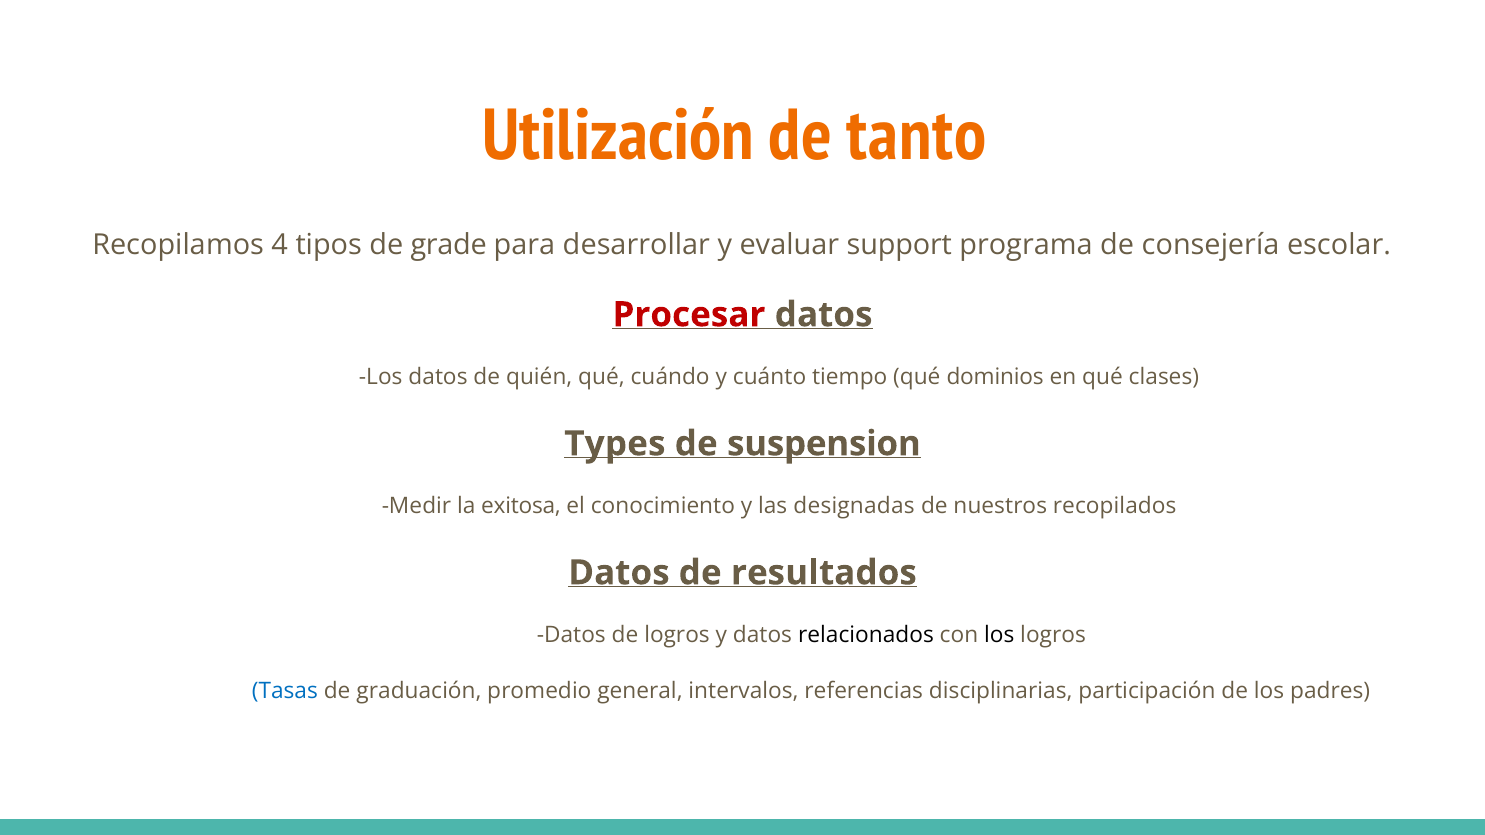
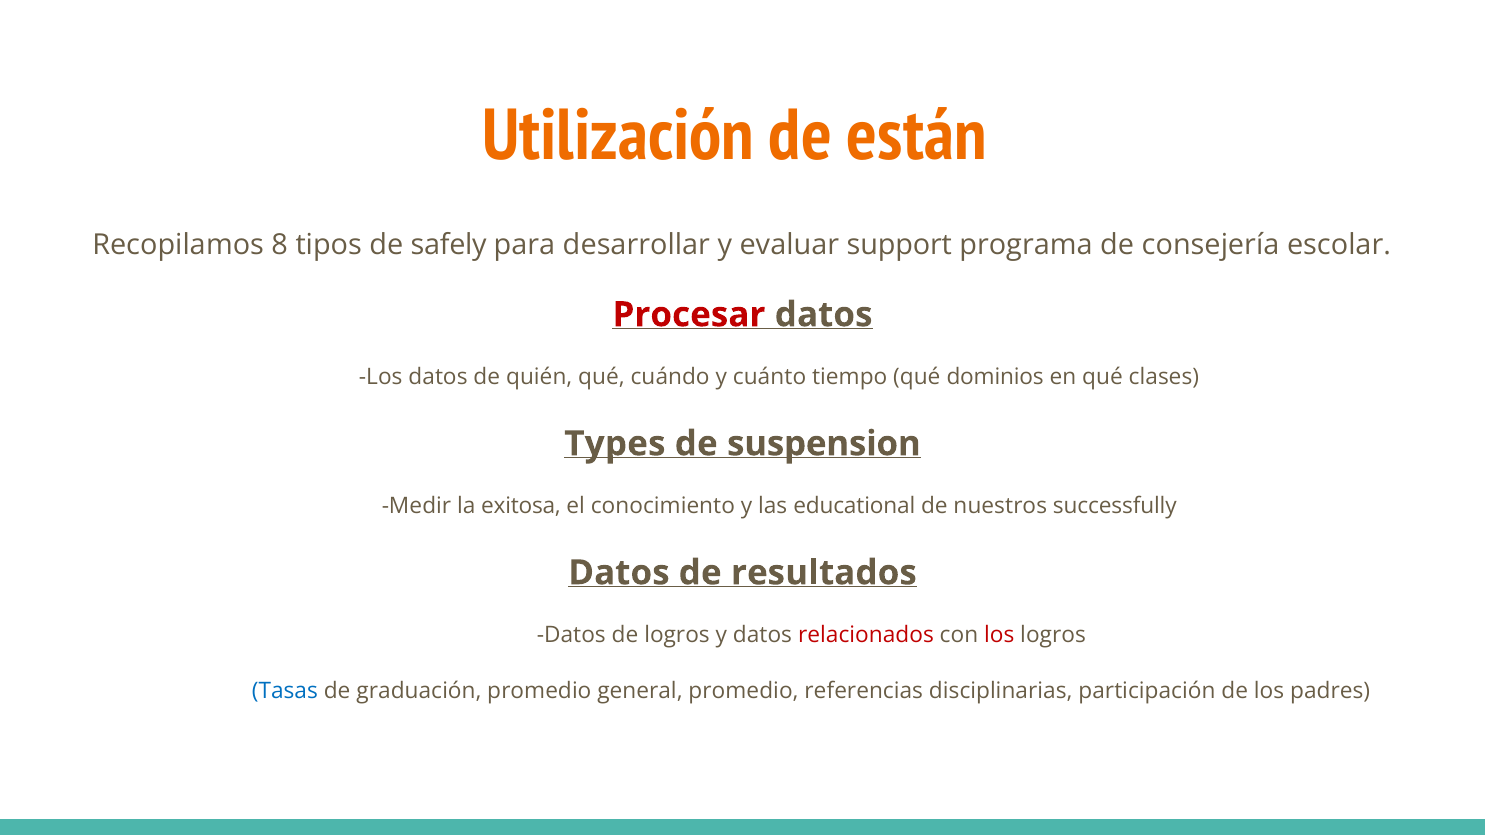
tanto: tanto -> están
4: 4 -> 8
grade: grade -> safely
designadas: designadas -> educational
recopilados: recopilados -> successfully
relacionados colour: black -> red
los at (999, 636) colour: black -> red
general intervalos: intervalos -> promedio
